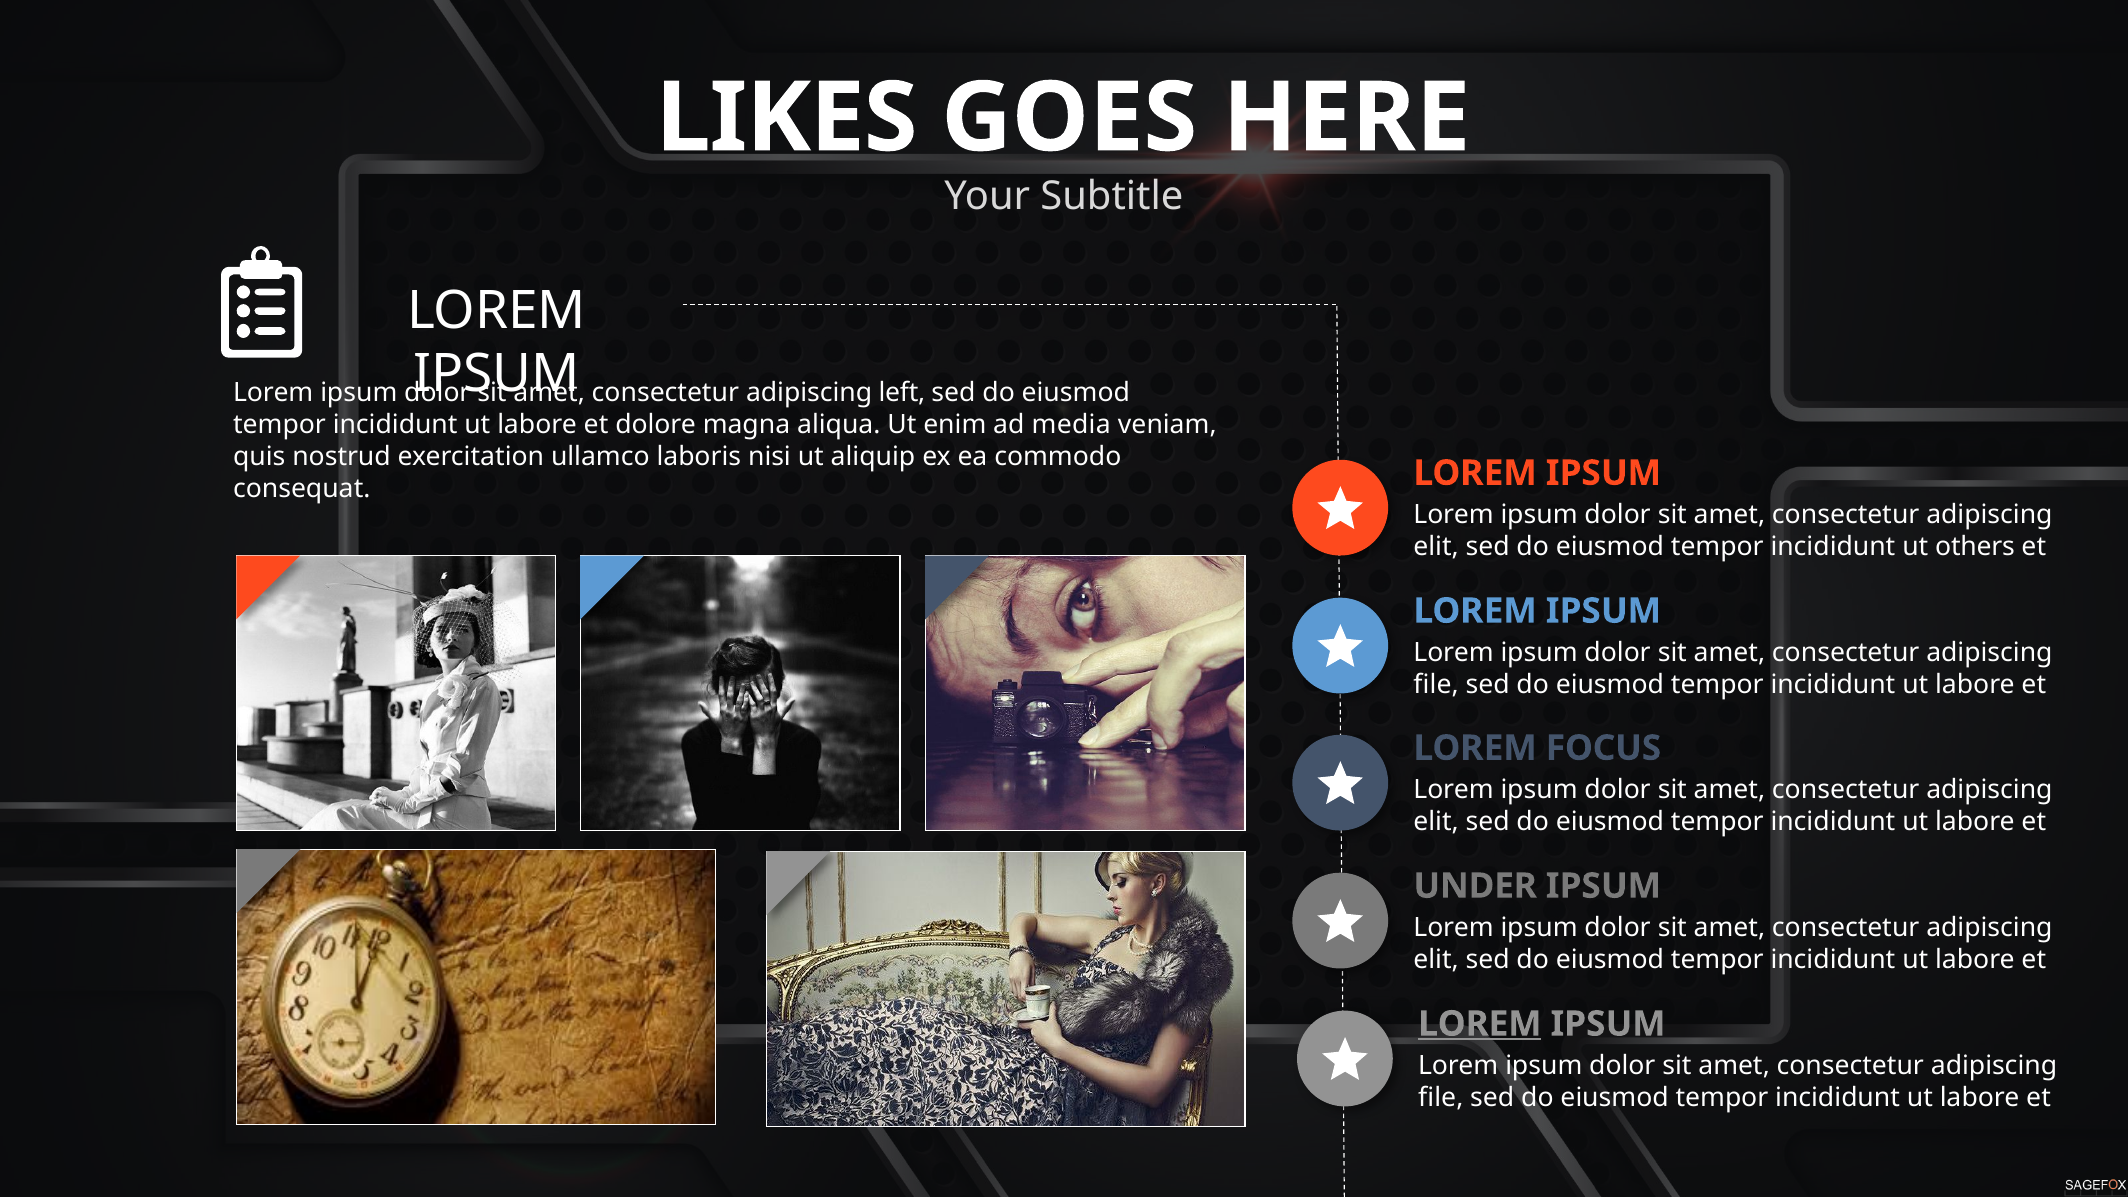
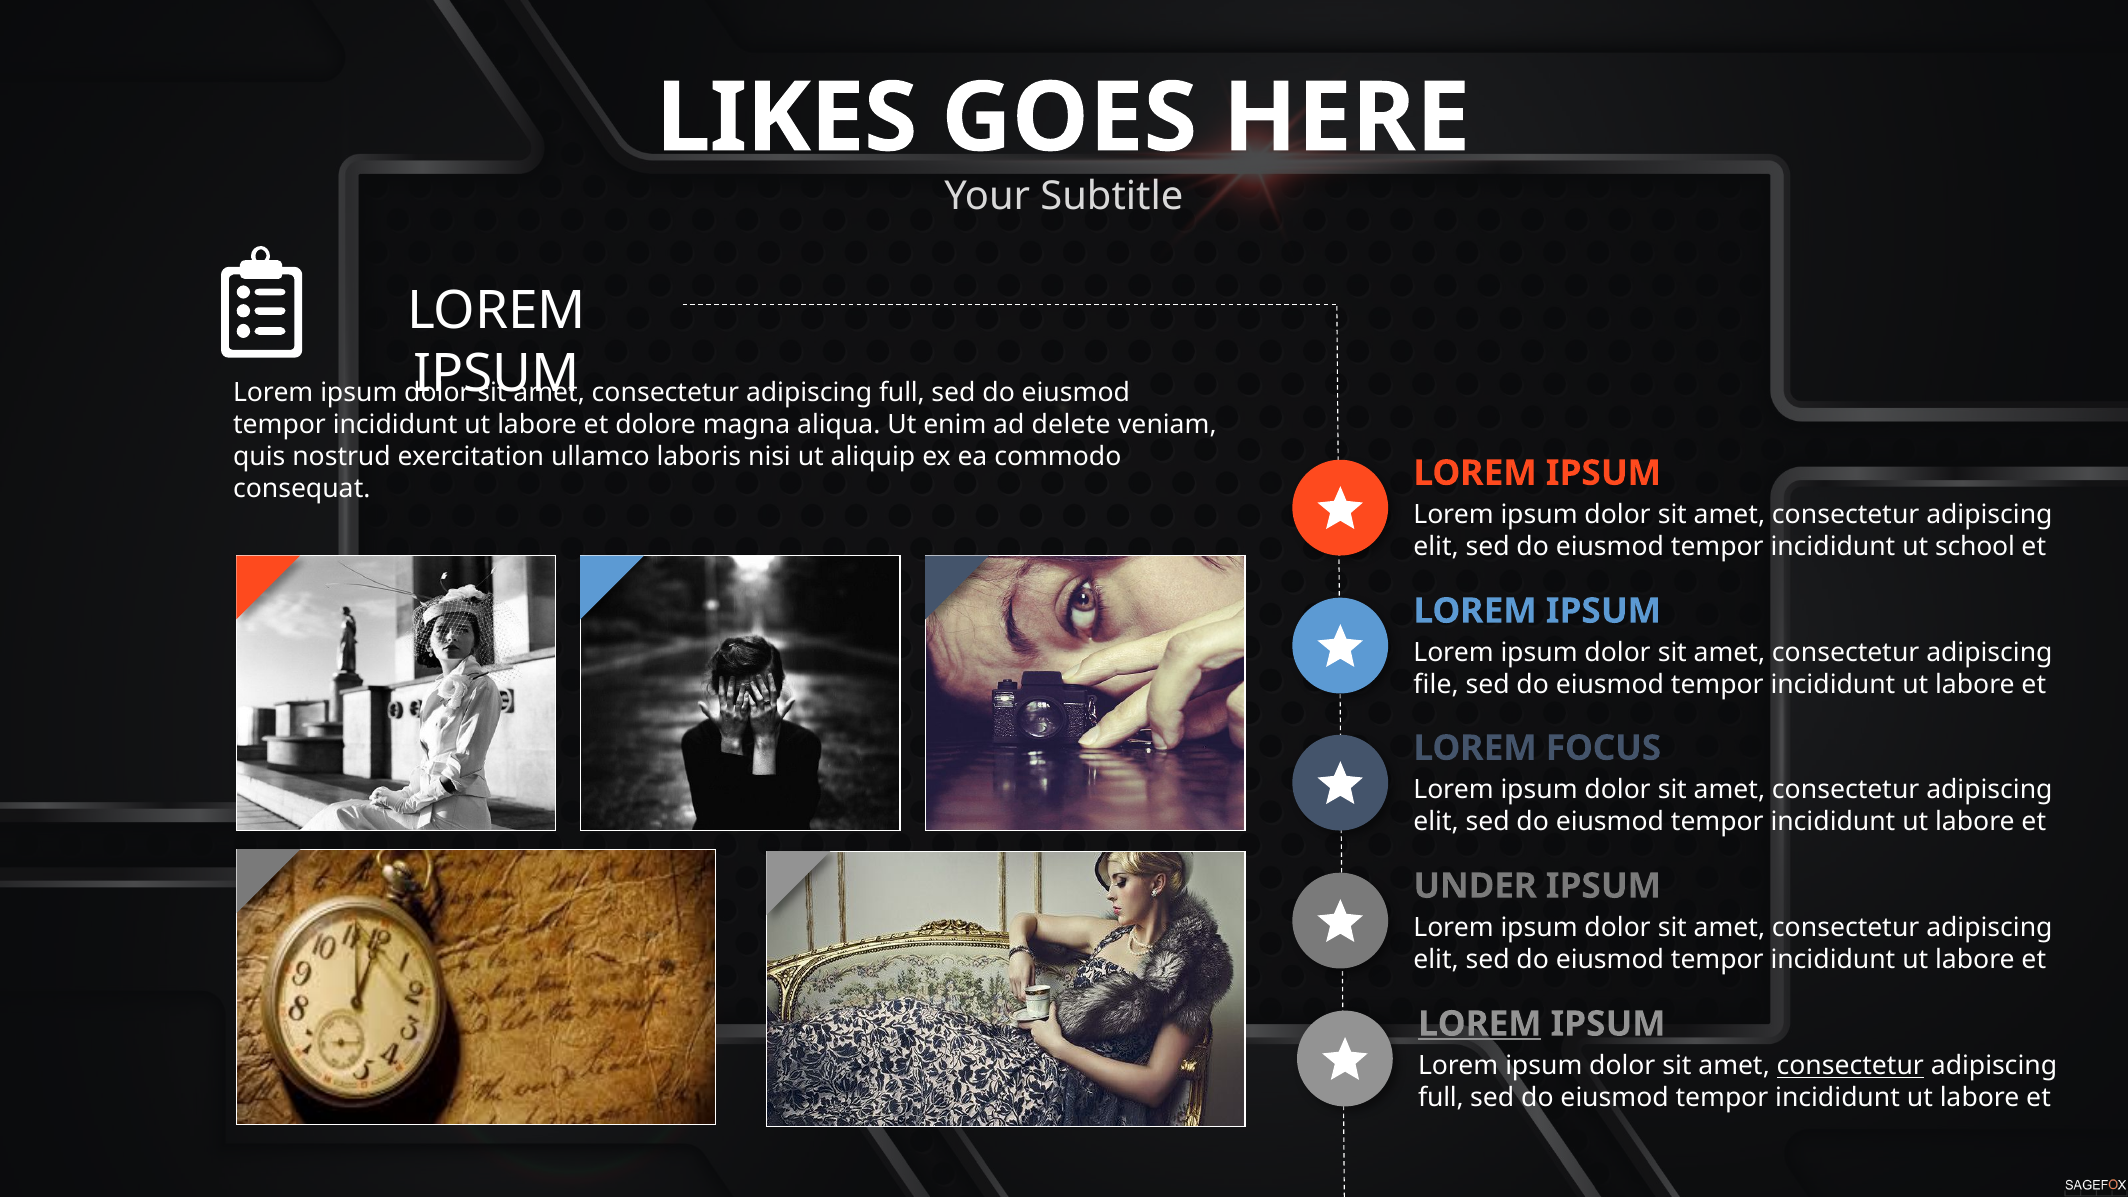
left at (902, 393): left -> full
media: media -> delete
others: others -> school
consectetur at (1850, 1066) underline: none -> present
file at (1441, 1098): file -> full
